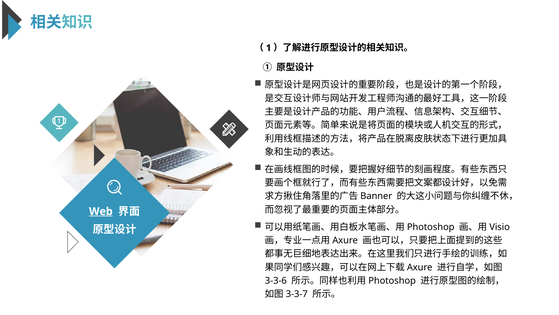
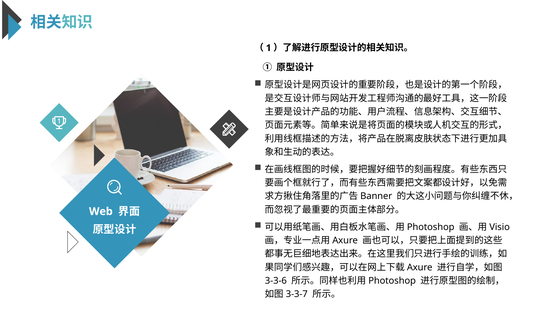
Web underline: present -> none
